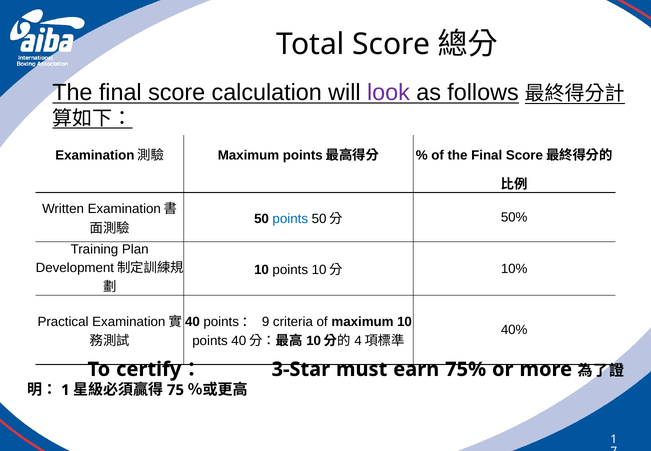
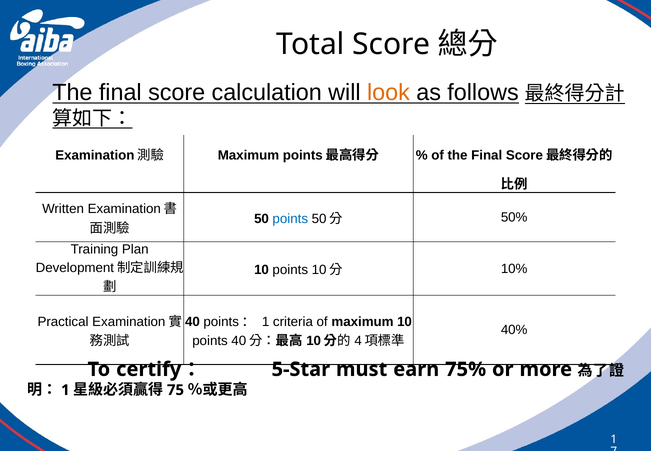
look colour: purple -> orange
points： 9: 9 -> 1
3-Star: 3-Star -> 5-Star
